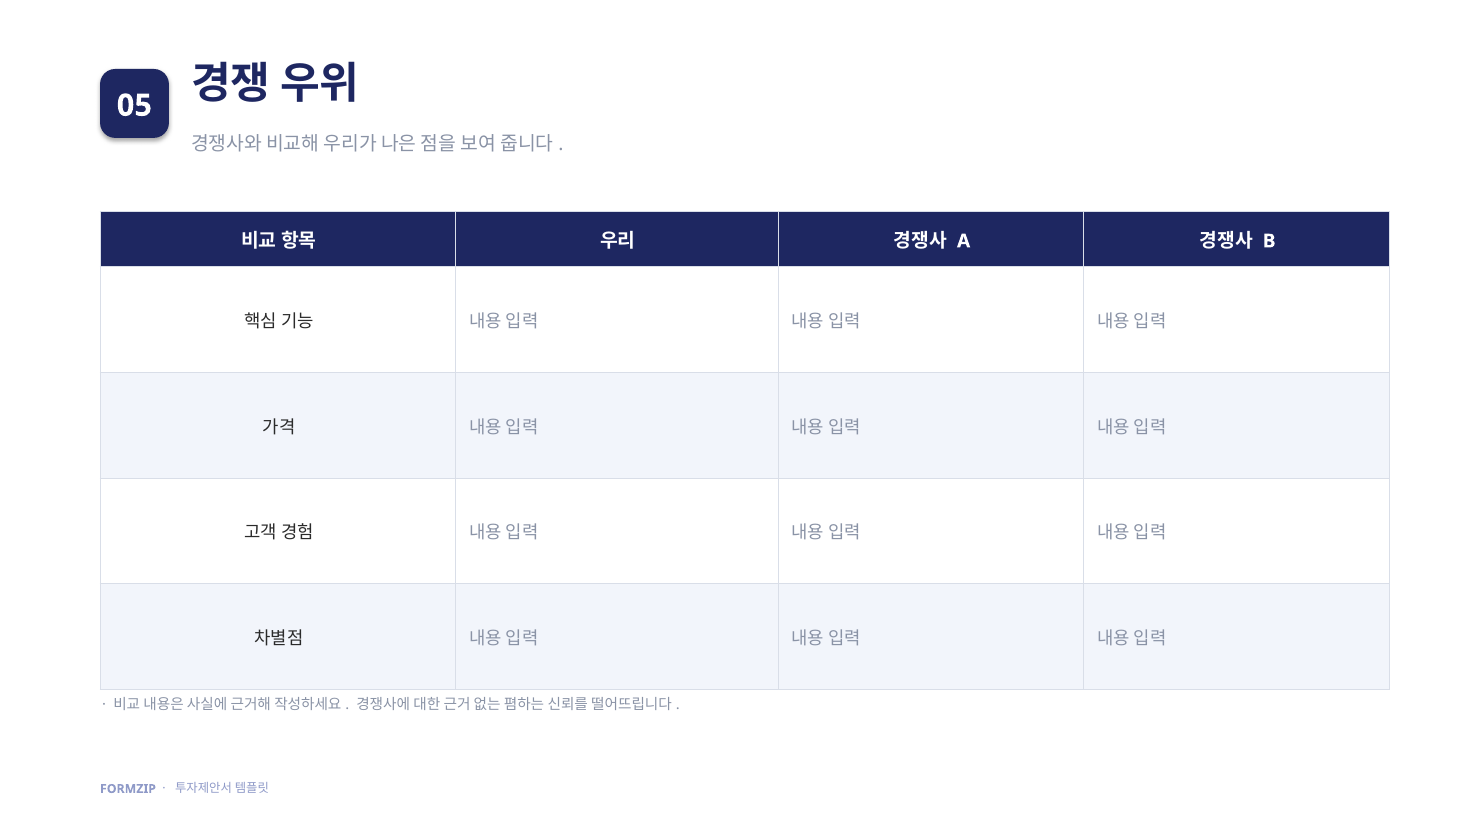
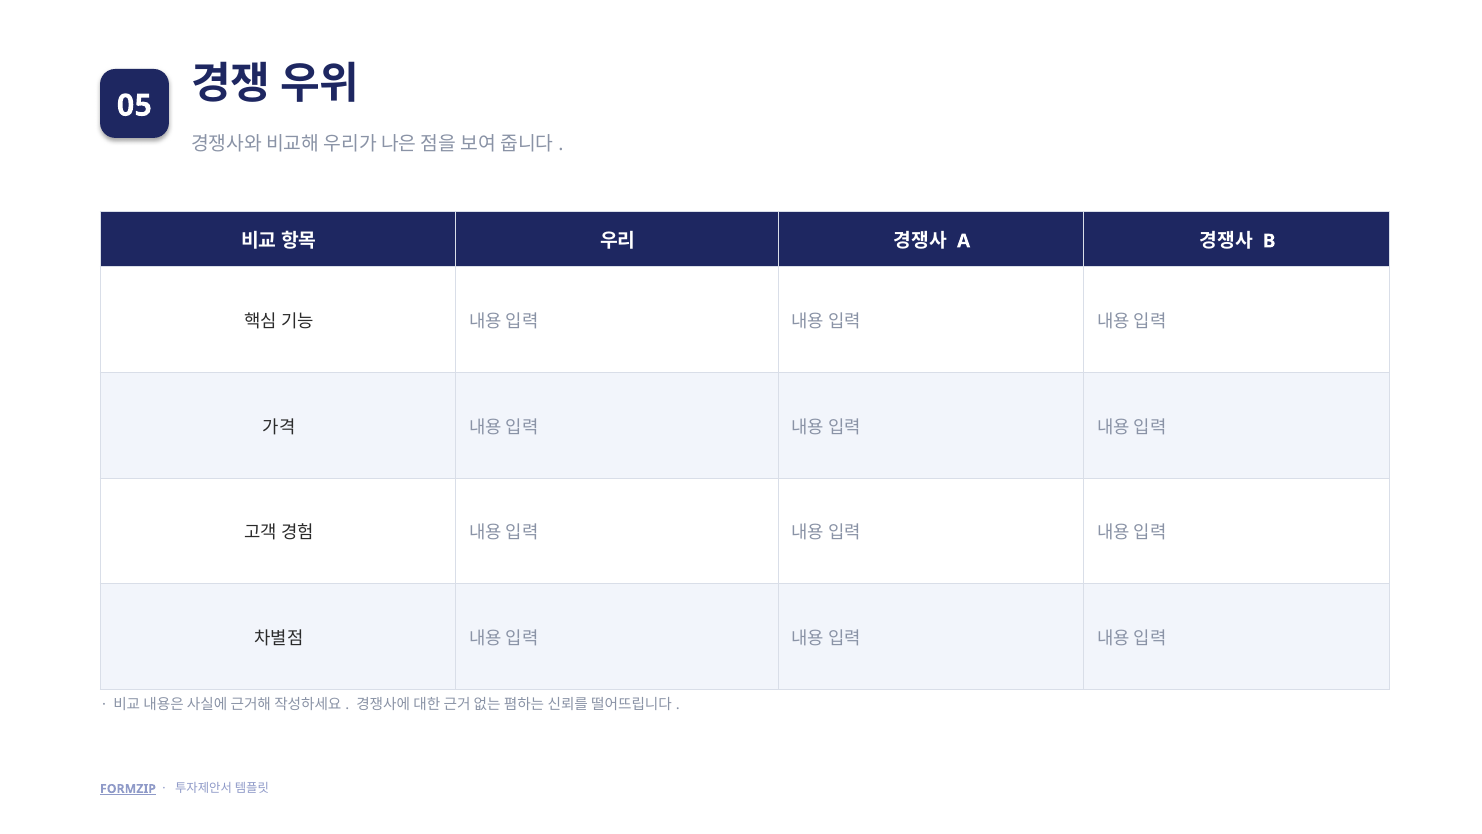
FORMZIP underline: none -> present
